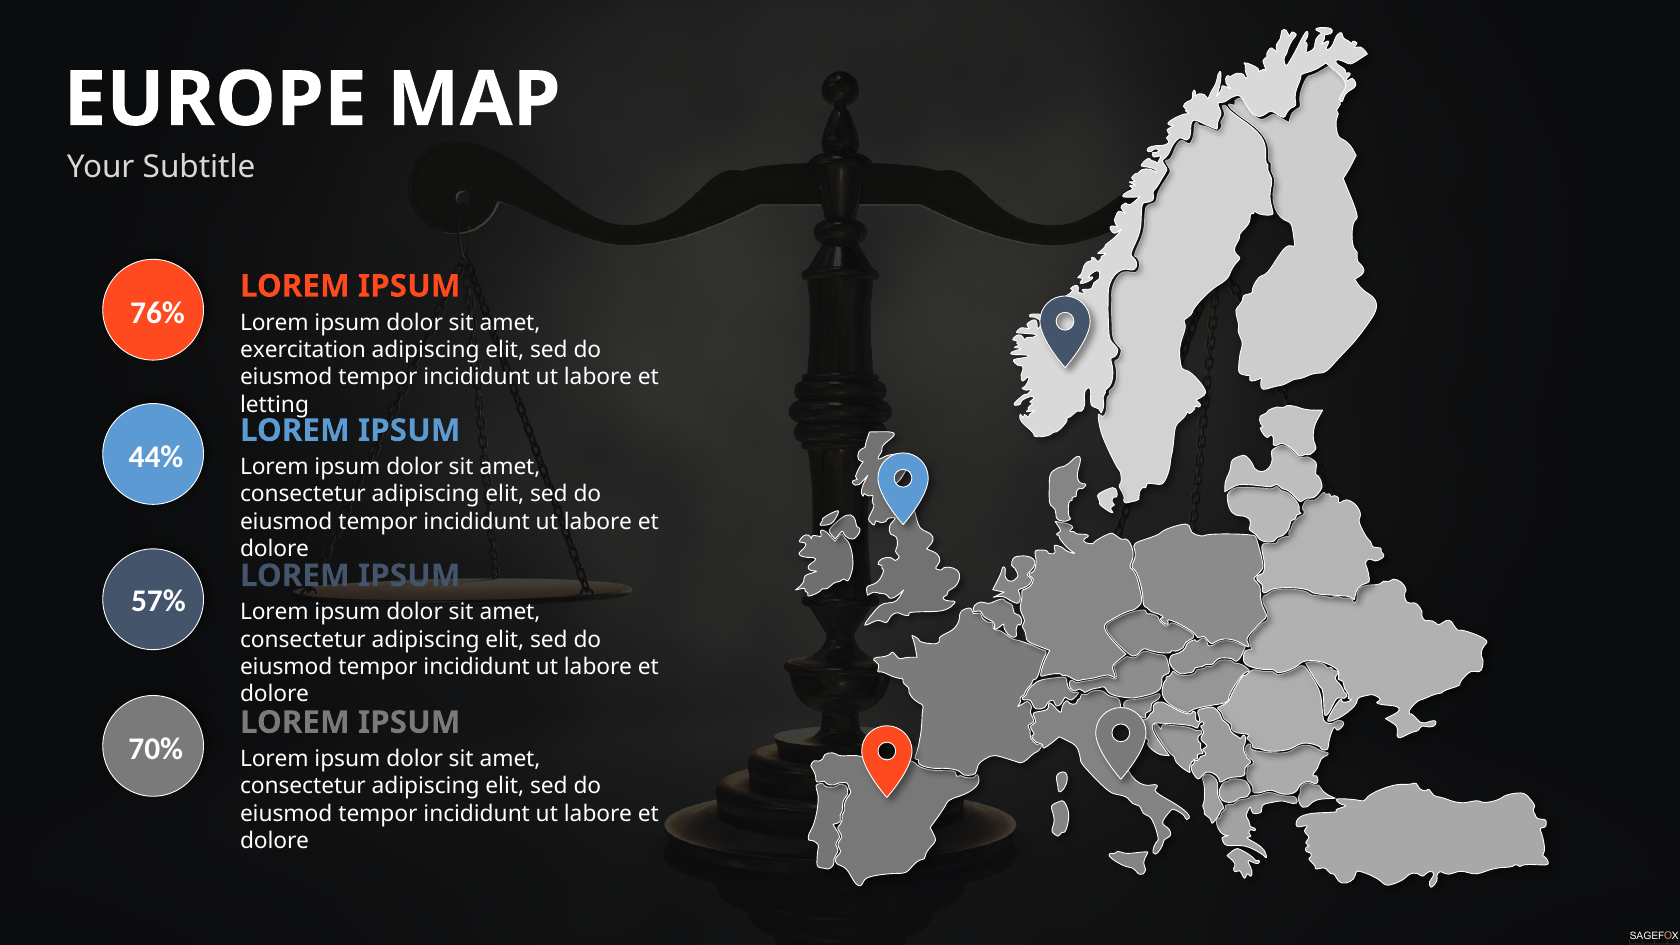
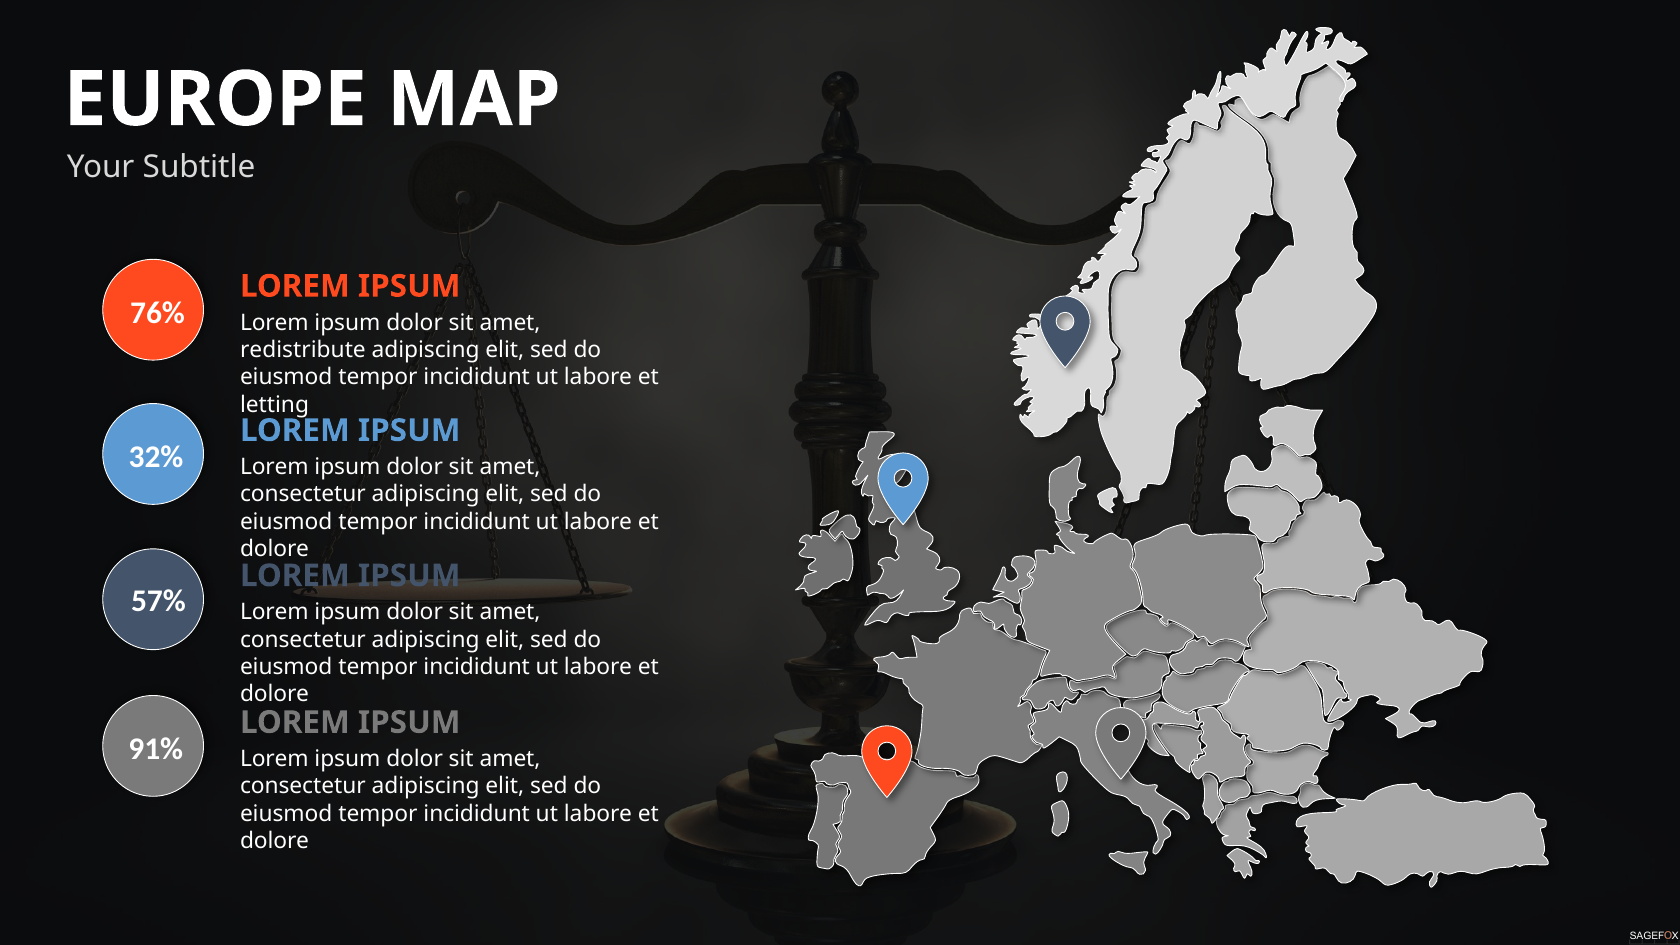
exercitation: exercitation -> redistribute
44%: 44% -> 32%
70%: 70% -> 91%
